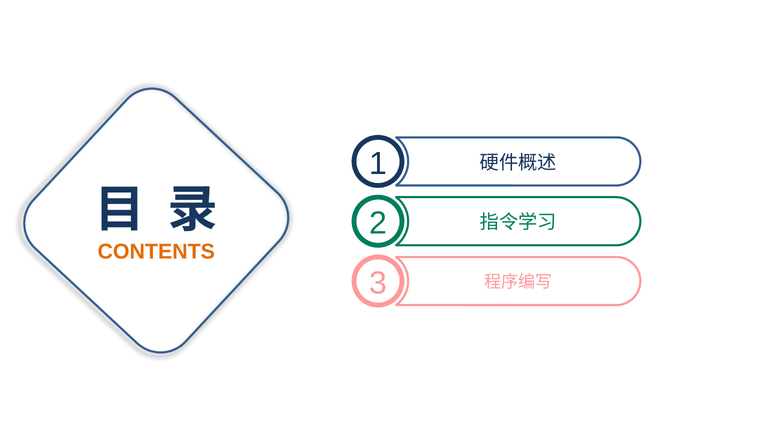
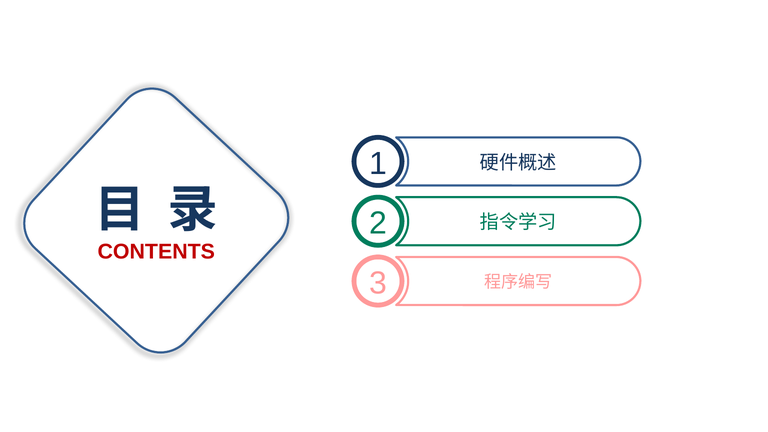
CONTENTS colour: orange -> red
